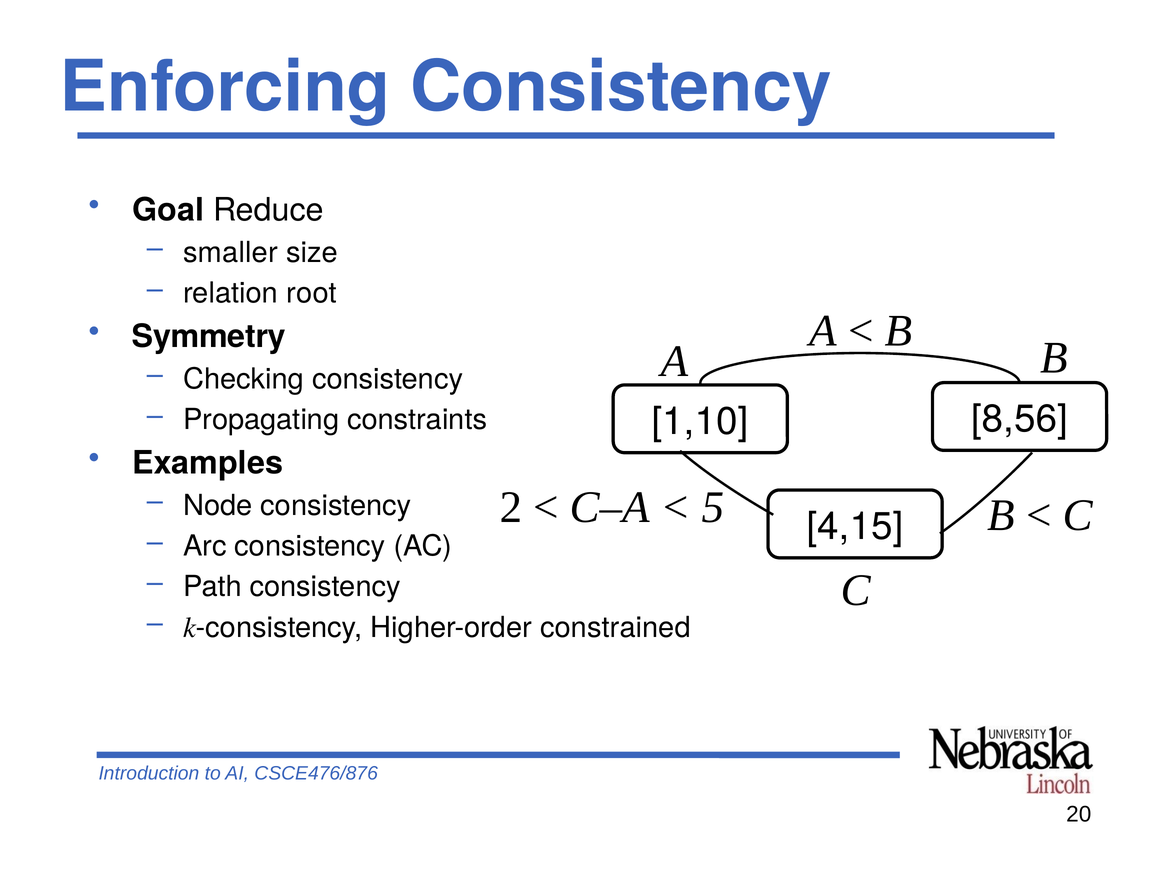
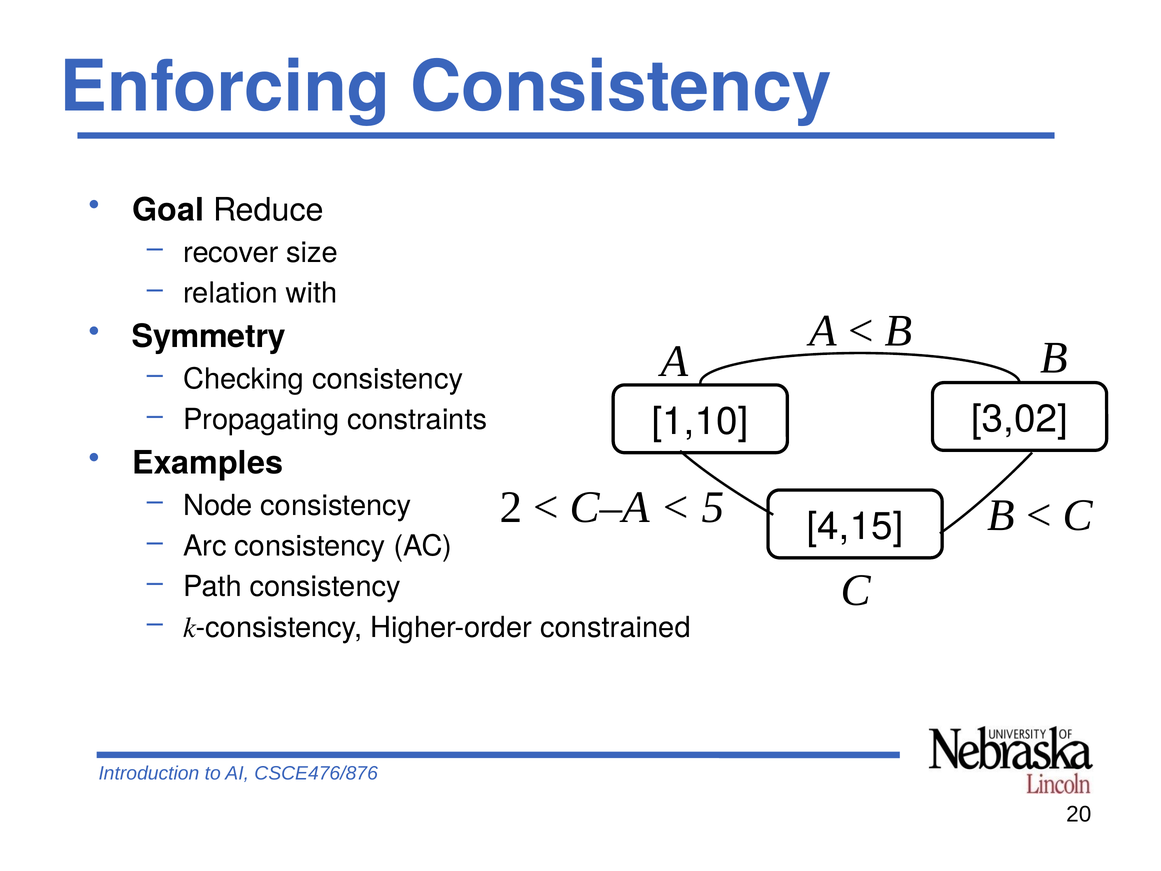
smaller: smaller -> recover
root: root -> with
8,56: 8,56 -> 3,02
